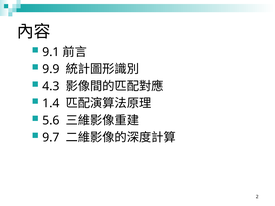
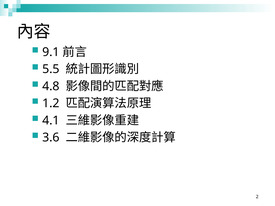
9.9: 9.9 -> 5.5
4.3: 4.3 -> 4.8
1.4: 1.4 -> 1.2
5.6: 5.6 -> 4.1
9.7: 9.7 -> 3.6
